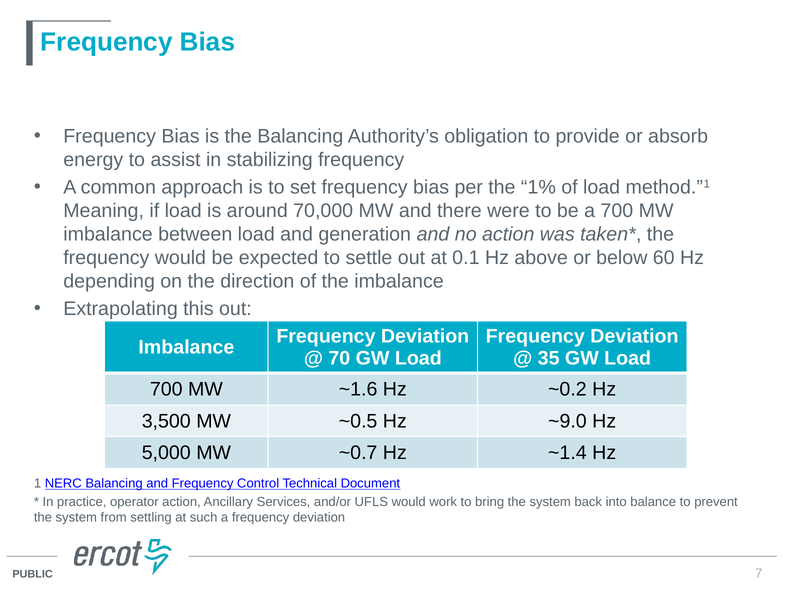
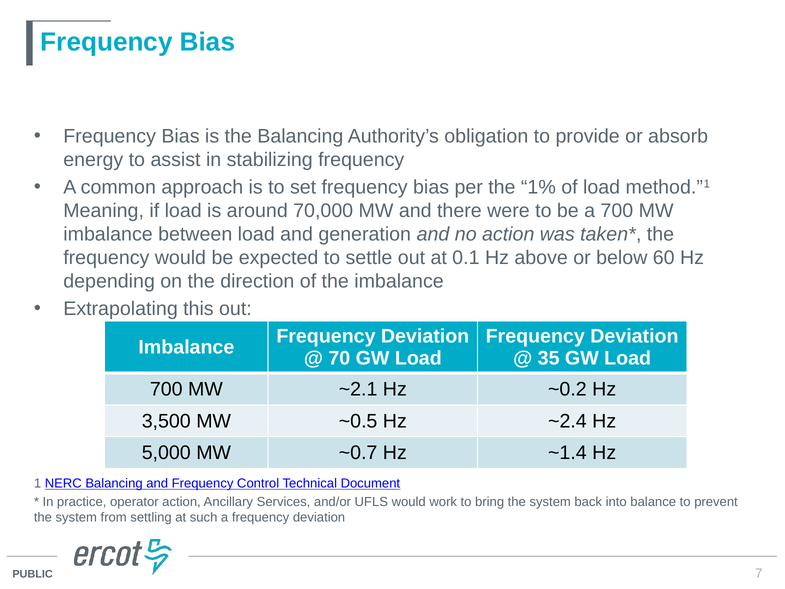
~1.6: ~1.6 -> ~2.1
~9.0: ~9.0 -> ~2.4
